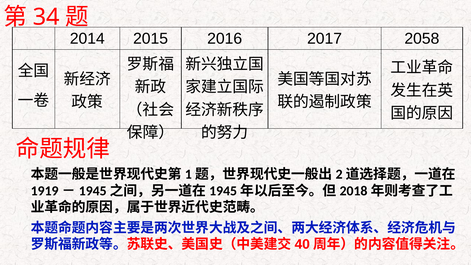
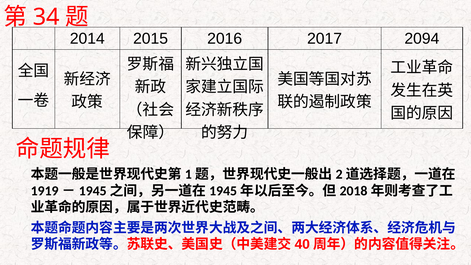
2058: 2058 -> 2094
